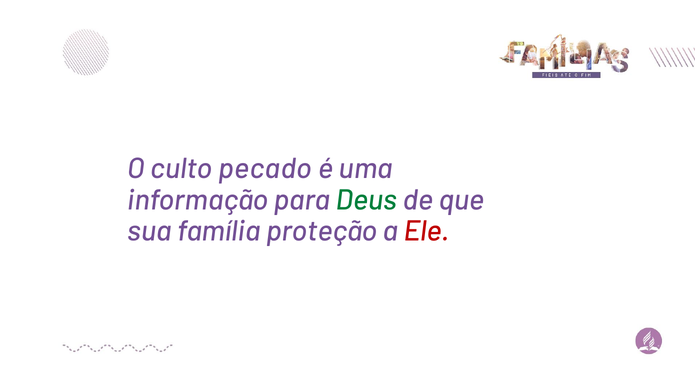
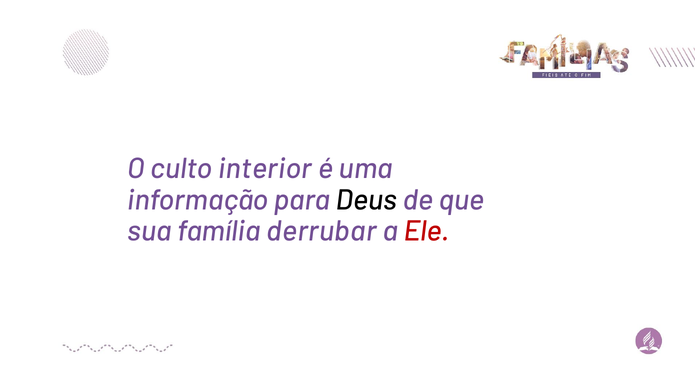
pecado: pecado -> interior
Deus colour: green -> black
proteção: proteção -> derrubar
